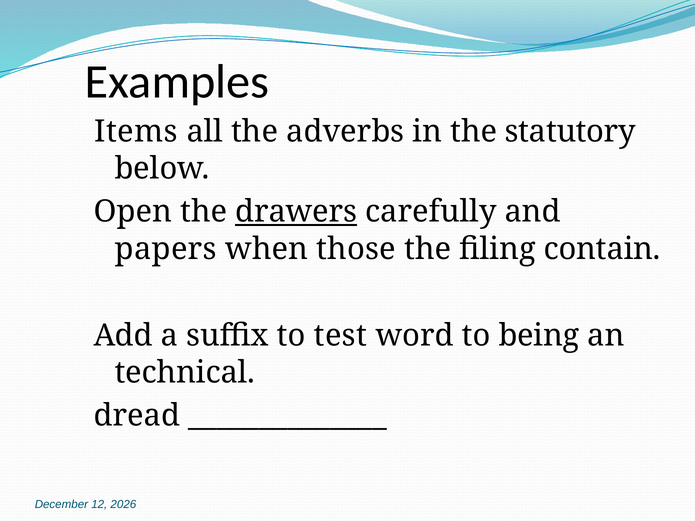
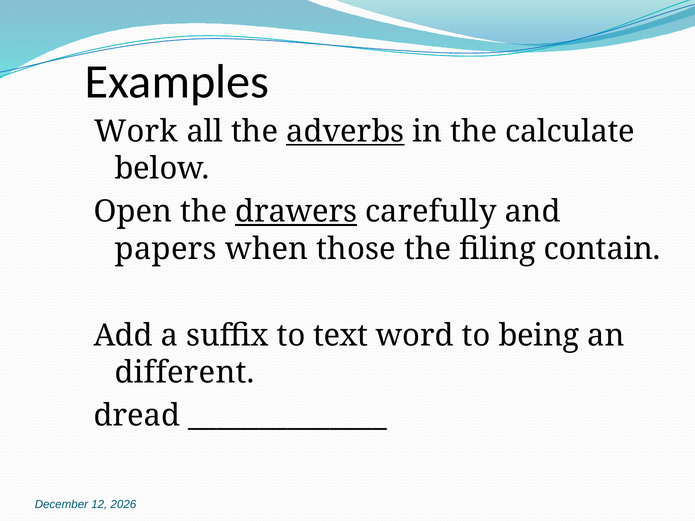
Items: Items -> Work
adverbs underline: none -> present
statutory: statutory -> calculate
test: test -> text
technical: technical -> different
